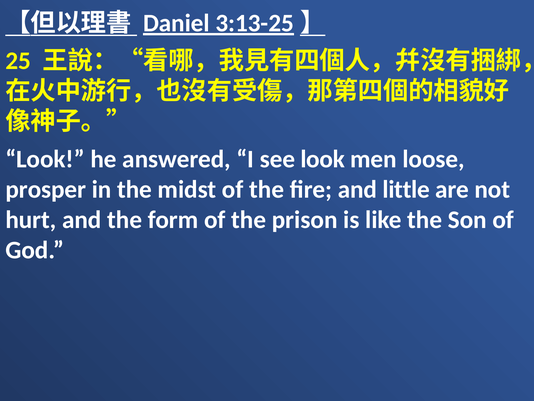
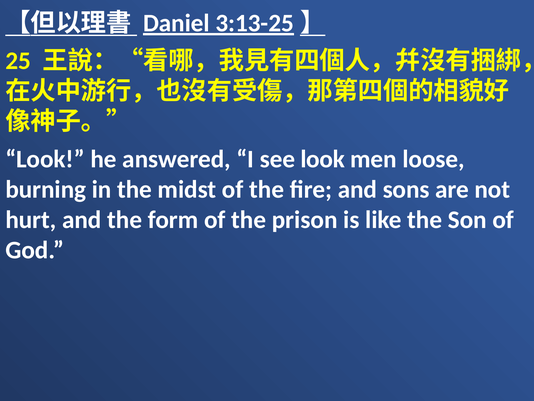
prosper: prosper -> burning
little: little -> sons
